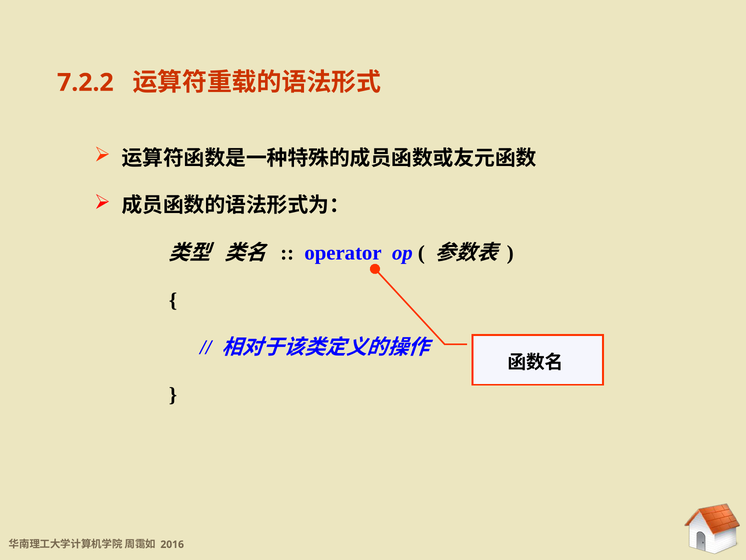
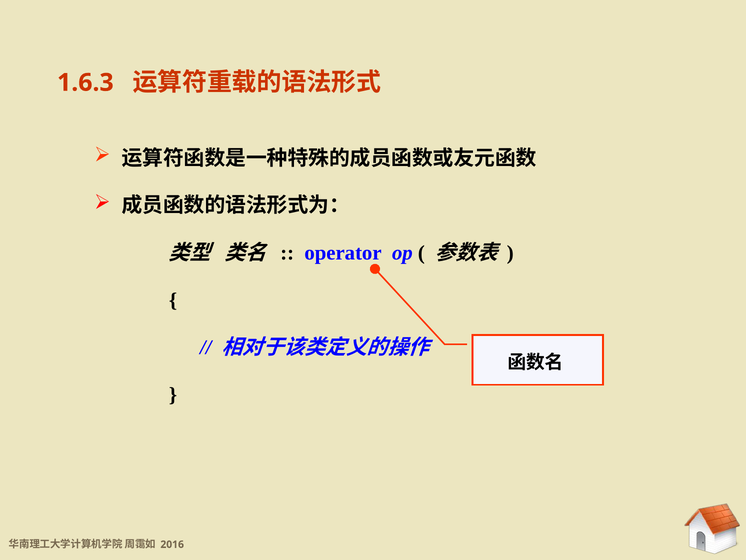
7.2.2: 7.2.2 -> 1.6.3
